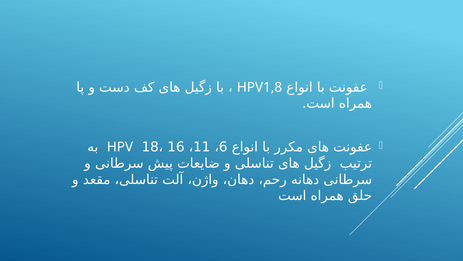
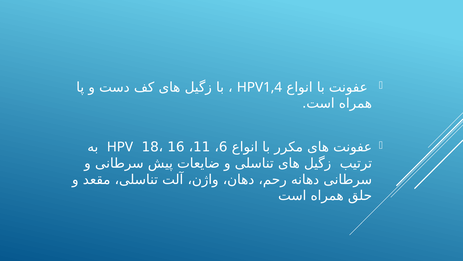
HPV1,8: HPV1,8 -> HPV1,4
